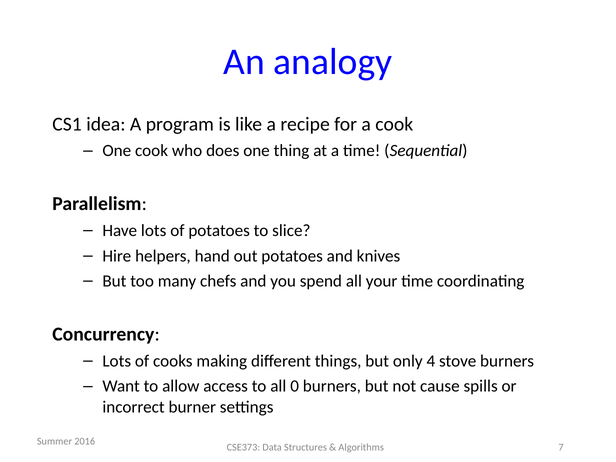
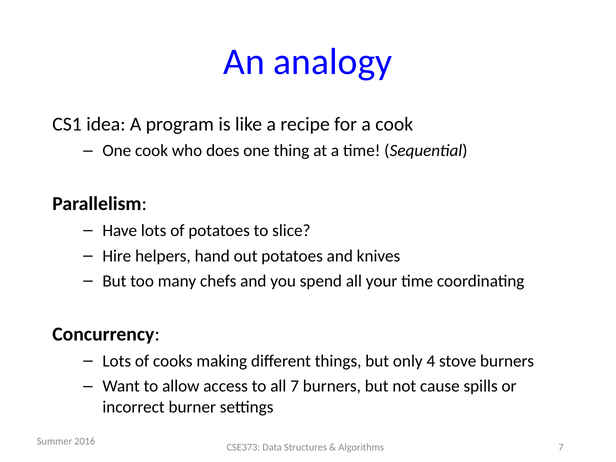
all 0: 0 -> 7
